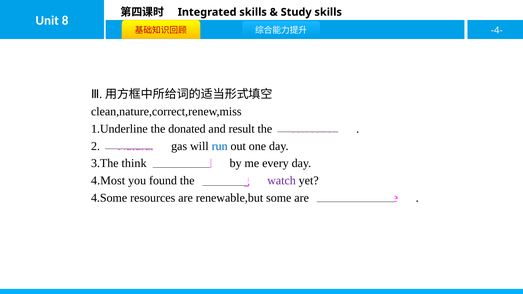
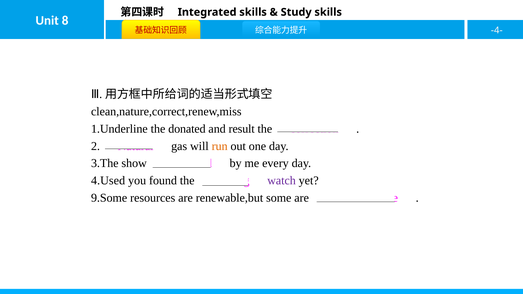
run colour: blue -> orange
think: think -> show
4.Most: 4.Most -> 4.Used
4.Some: 4.Some -> 9.Some
